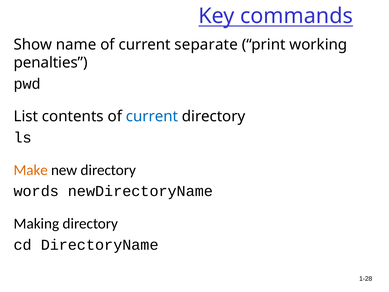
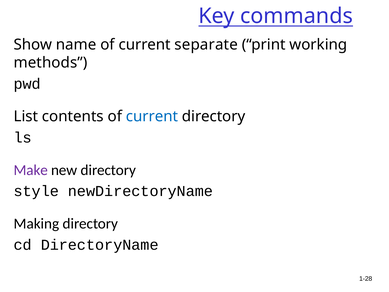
penalties: penalties -> methods
Make colour: orange -> purple
words: words -> style
